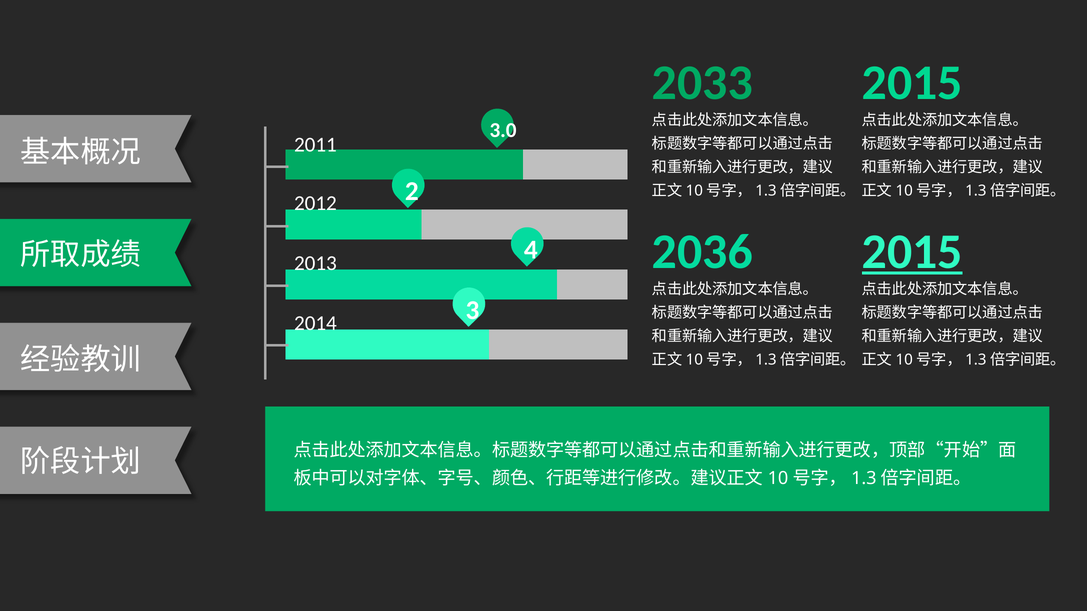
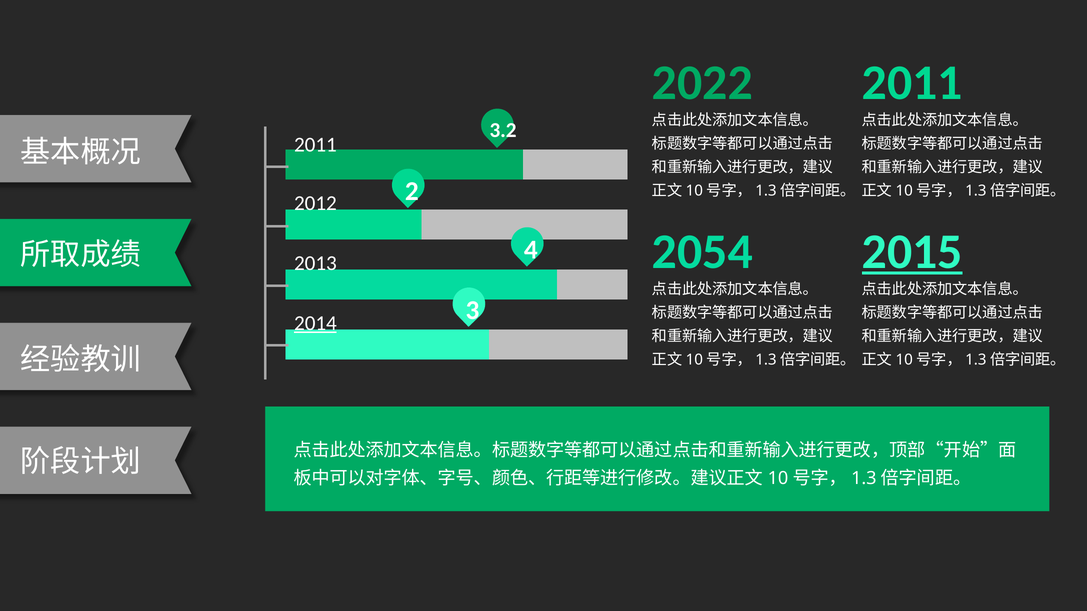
2033: 2033 -> 2022
2015 at (912, 83): 2015 -> 2011
3.0: 3.0 -> 3.2
2036: 2036 -> 2054
2014 underline: none -> present
